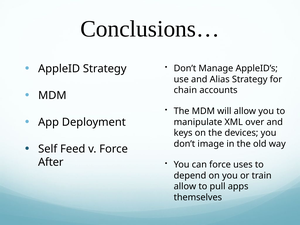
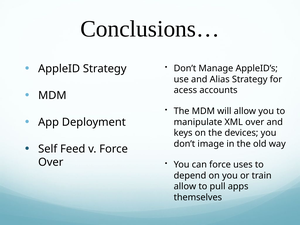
chain: chain -> acess
After at (51, 162): After -> Over
